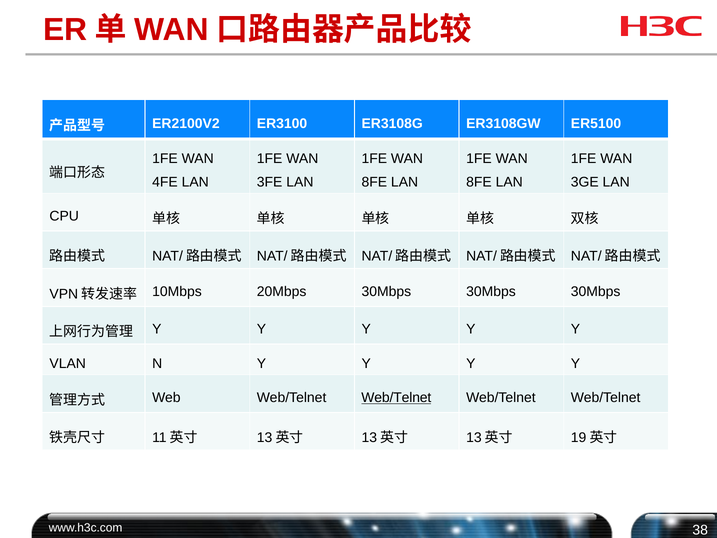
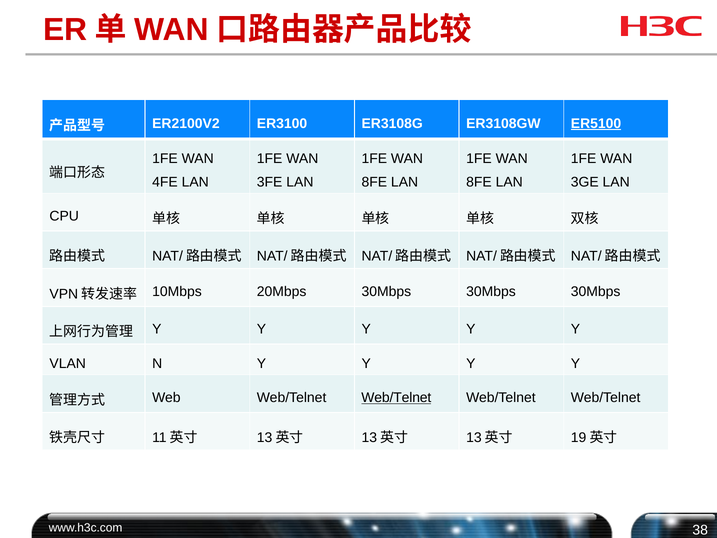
ER5100 underline: none -> present
